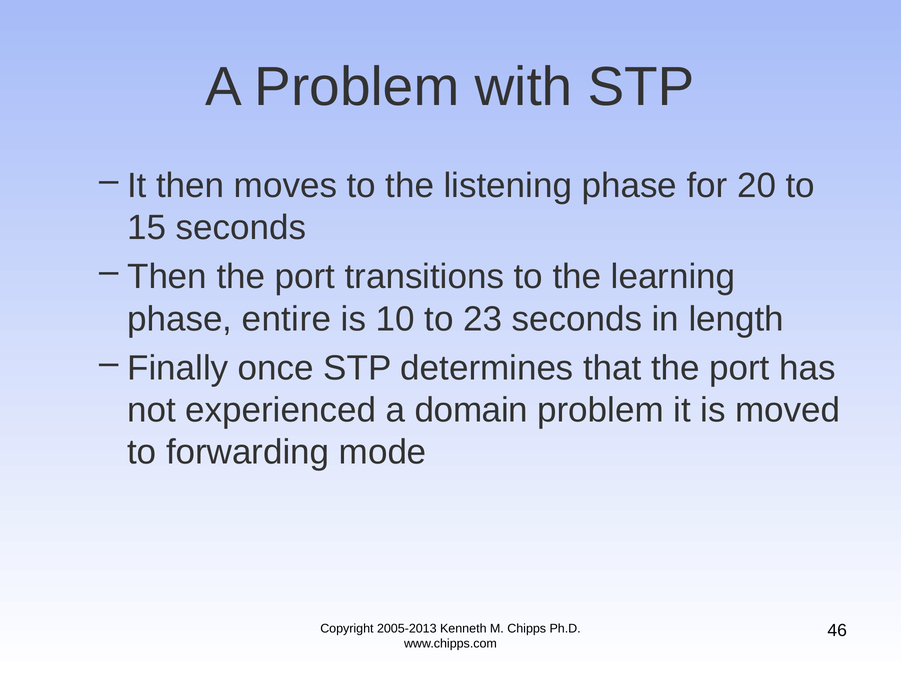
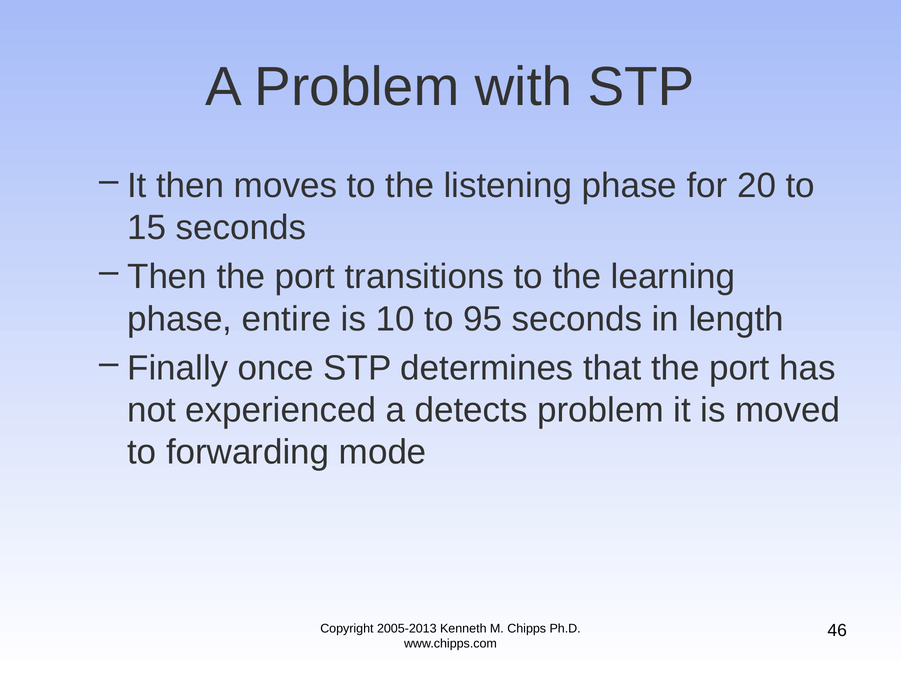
23: 23 -> 95
domain: domain -> detects
